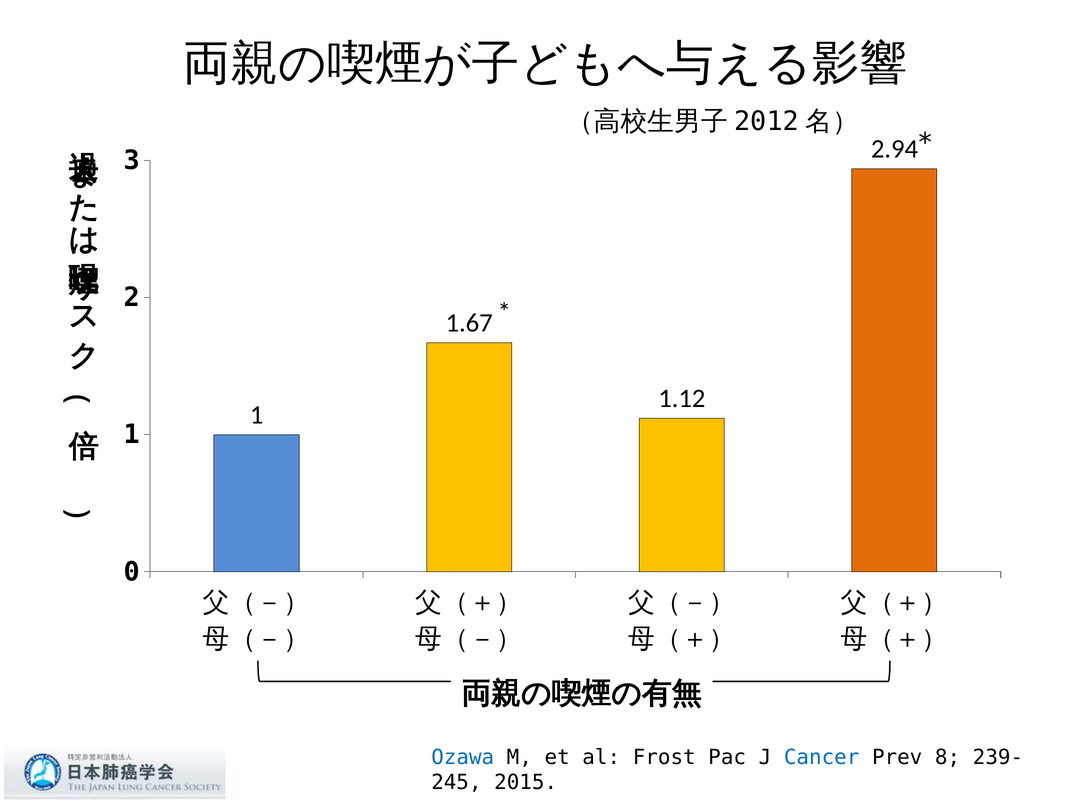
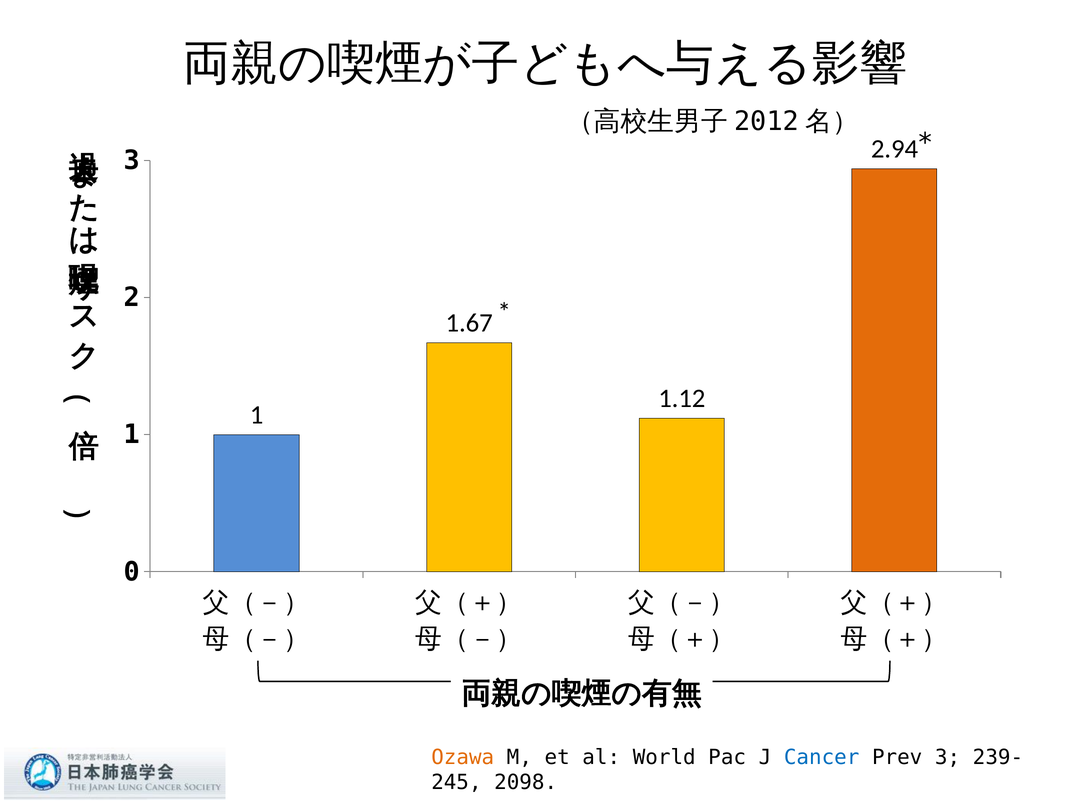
Ozawa colour: blue -> orange
Frost: Frost -> World
Prev 8: 8 -> 3
2015: 2015 -> 2098
